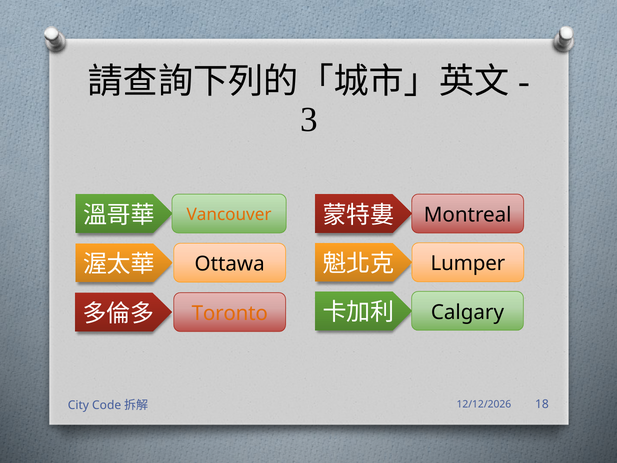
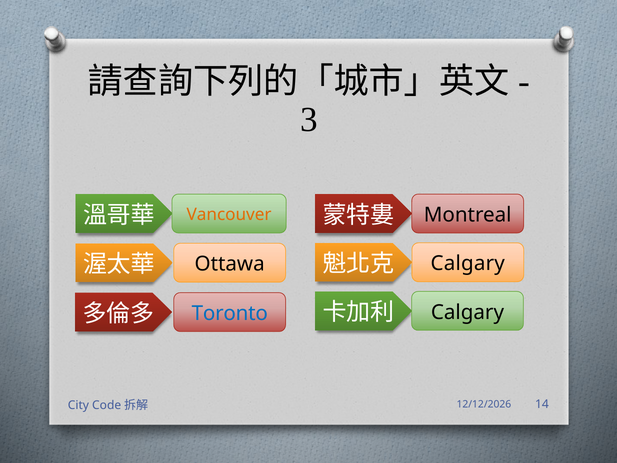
Lumper at (468, 264): Lumper -> Calgary
Toronto colour: orange -> blue
18: 18 -> 14
